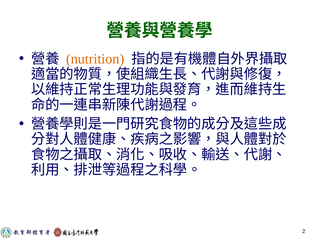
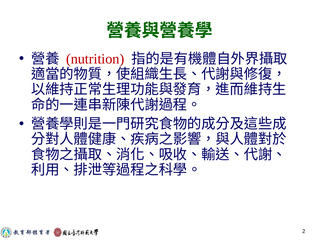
nutrition colour: orange -> red
